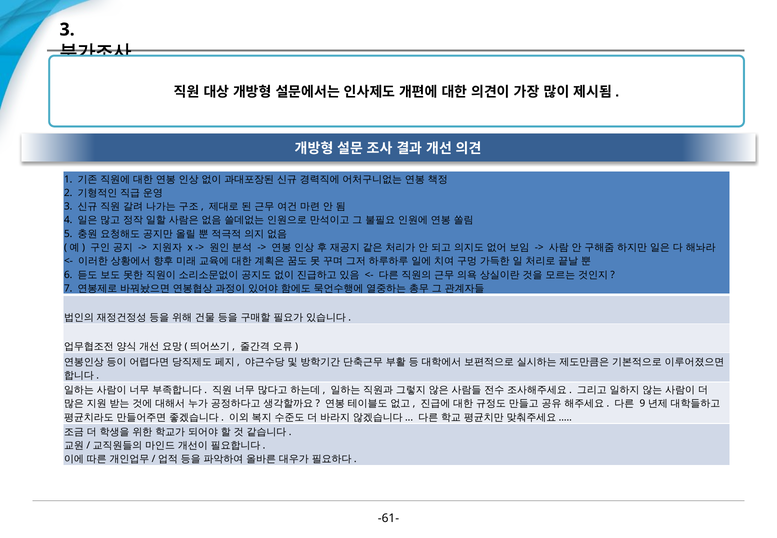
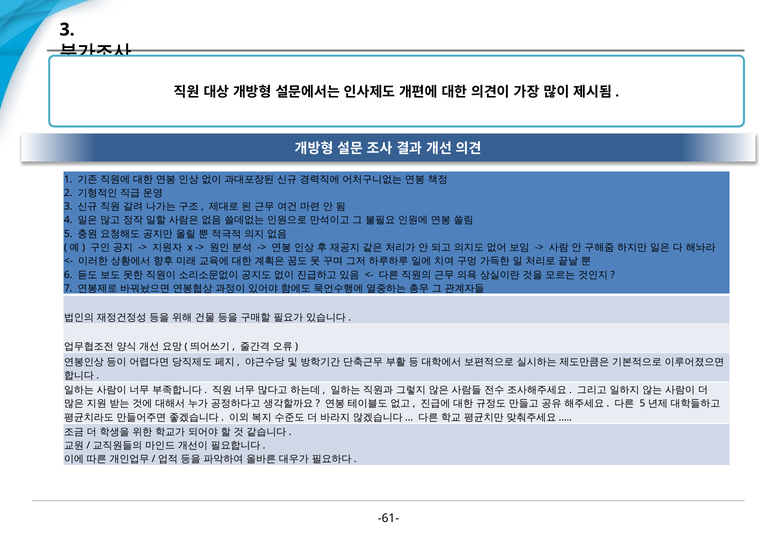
9 at (642, 404): 9 -> 5
